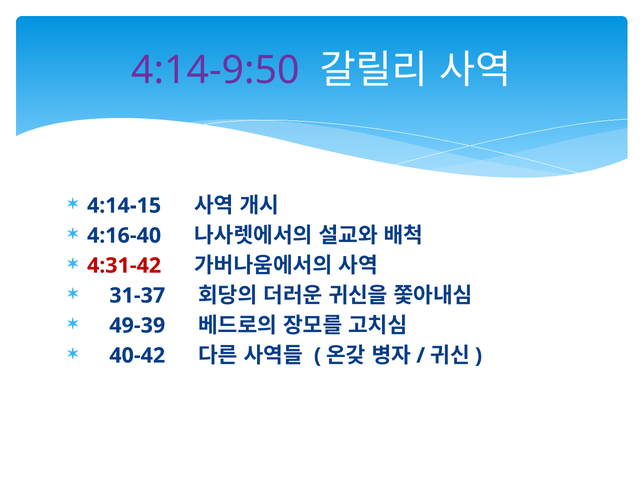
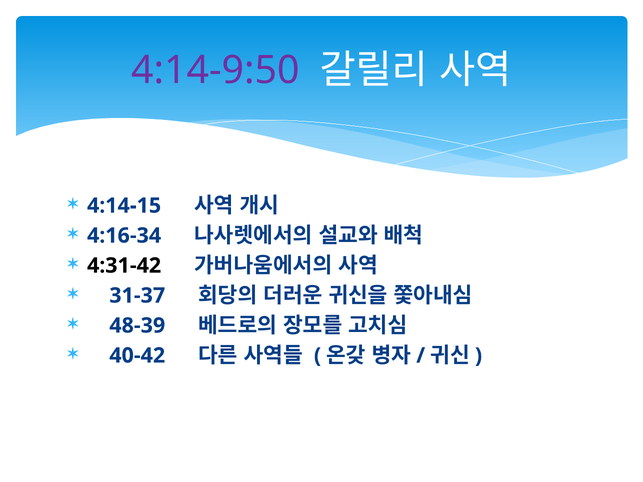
4:16-40: 4:16-40 -> 4:16-34
4:31-42 colour: red -> black
49-39: 49-39 -> 48-39
